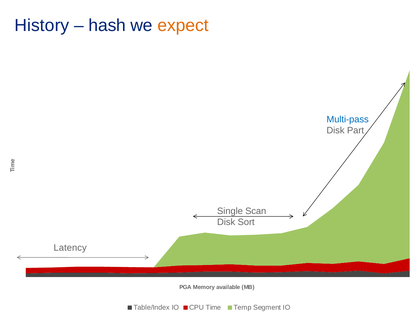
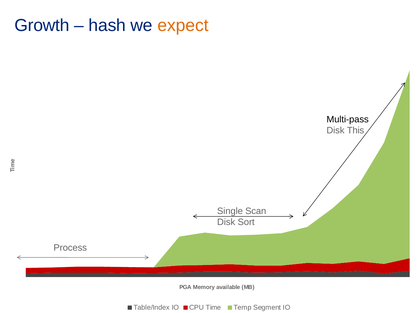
History: History -> Growth
Multi-pass colour: blue -> black
Part: Part -> This
Latency: Latency -> Process
